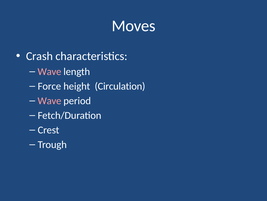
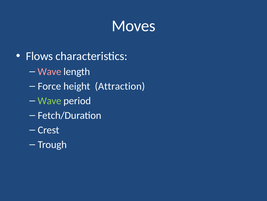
Crash: Crash -> Flows
Circulation: Circulation -> Attraction
Wave at (49, 100) colour: pink -> light green
